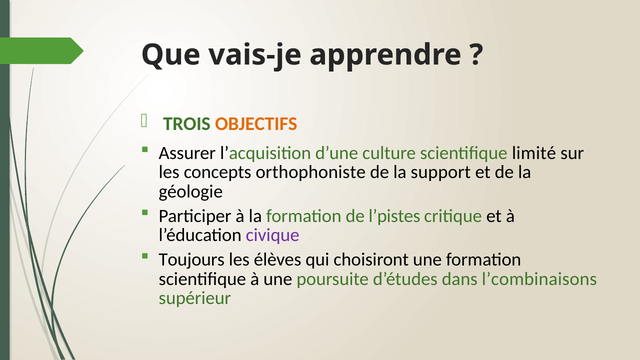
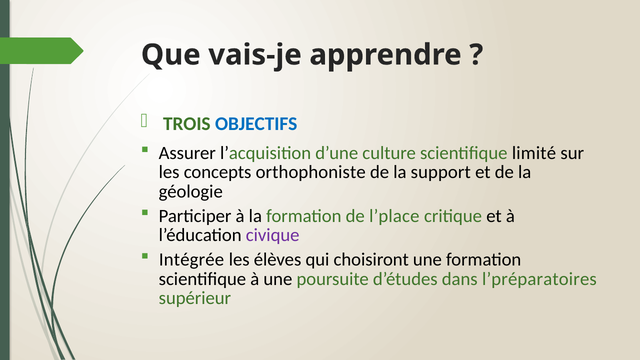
OBJECTIFS colour: orange -> blue
l’pistes: l’pistes -> l’place
Toujours: Toujours -> Intégrée
l’combinaisons: l’combinaisons -> l’préparatoires
